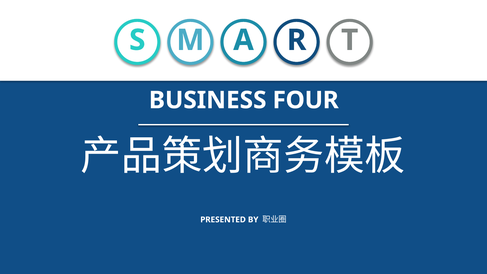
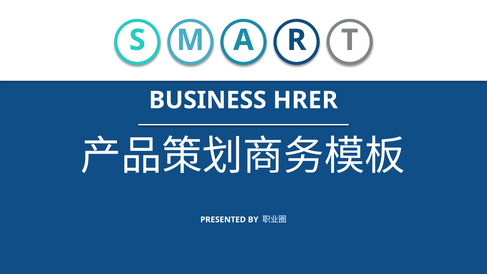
FOUR: FOUR -> HRER
